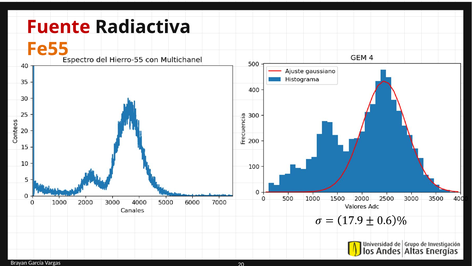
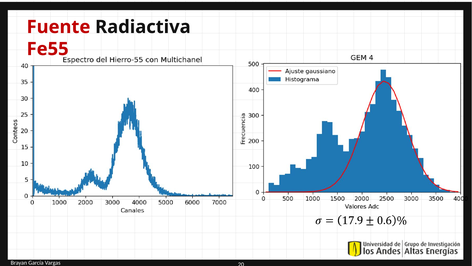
Fe55 colour: orange -> red
